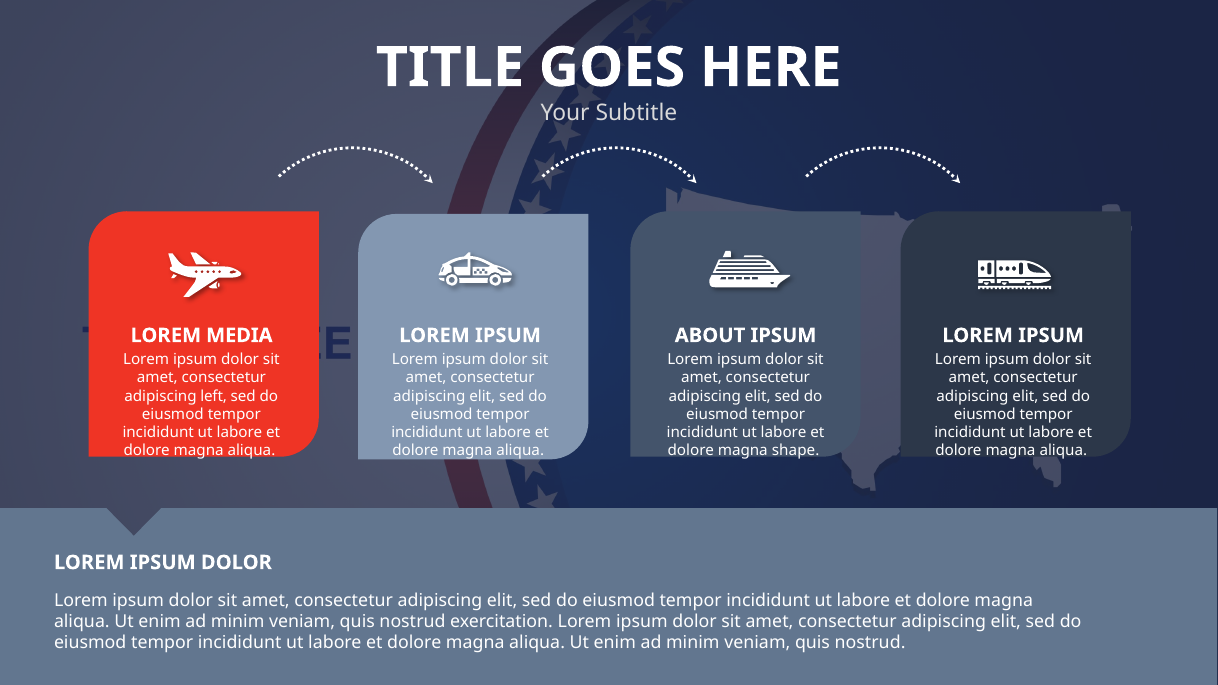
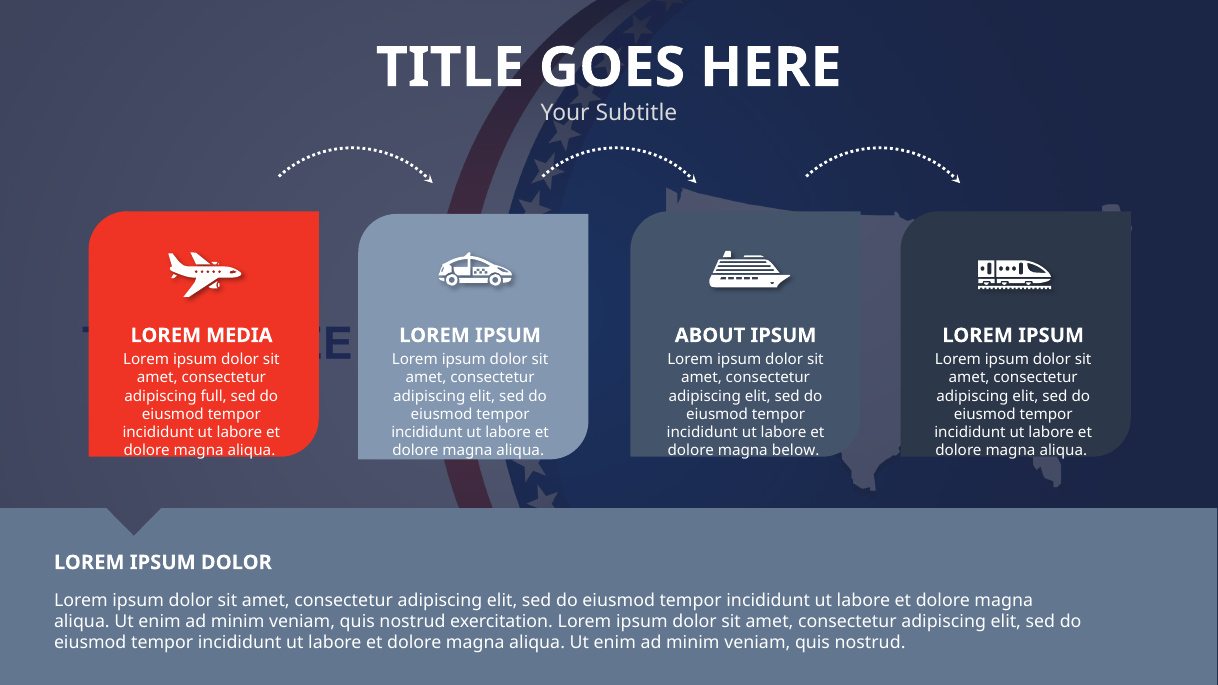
left: left -> full
shape: shape -> below
